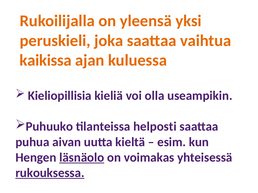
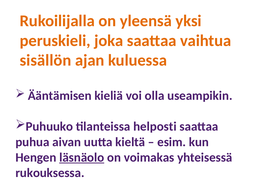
kaikissa: kaikissa -> sisällön
Kieliopillisia: Kieliopillisia -> Ääntämisen
rukouksessa underline: present -> none
